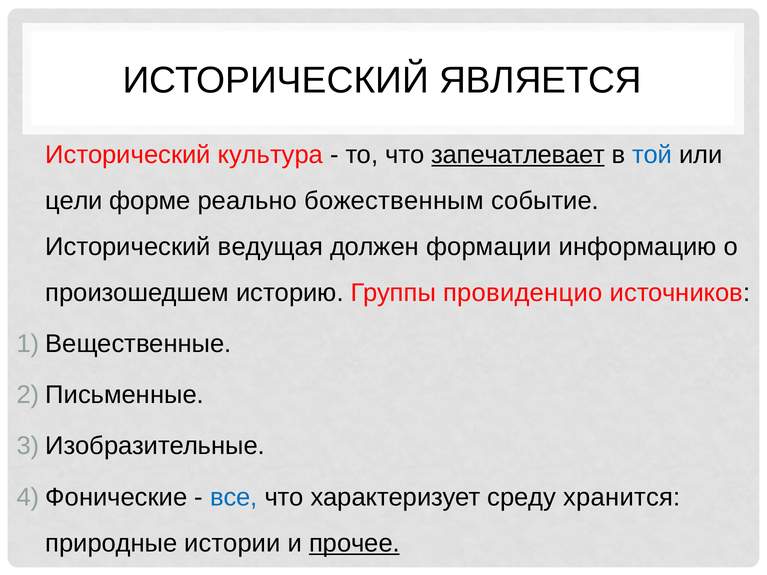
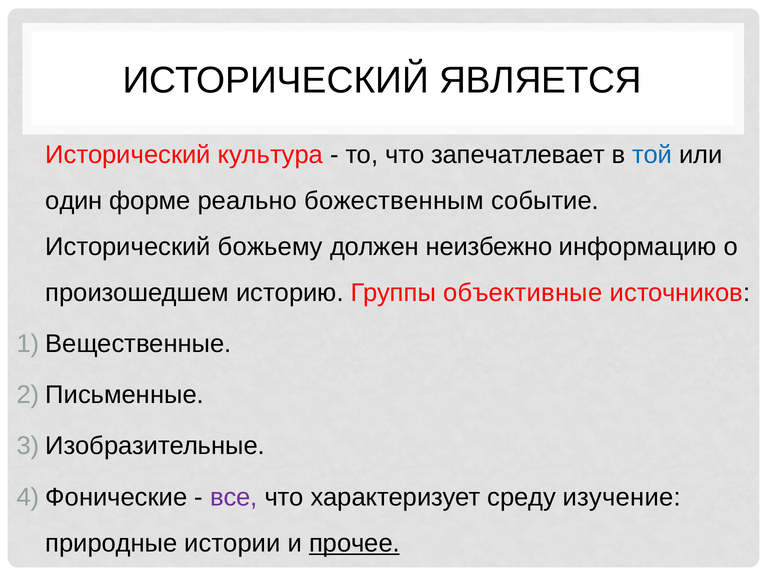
запечатлевает underline: present -> none
цели: цели -> один
ведущая: ведущая -> божьему
формации: формации -> неизбежно
провиденцио: провиденцио -> объективные
все colour: blue -> purple
хранится: хранится -> изучение
